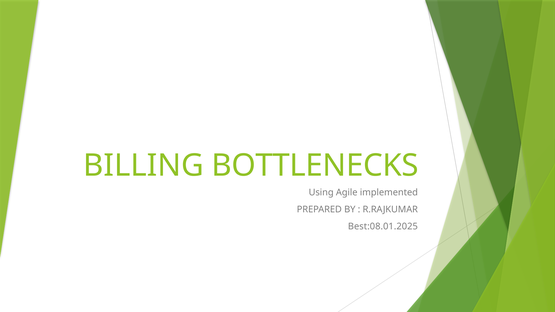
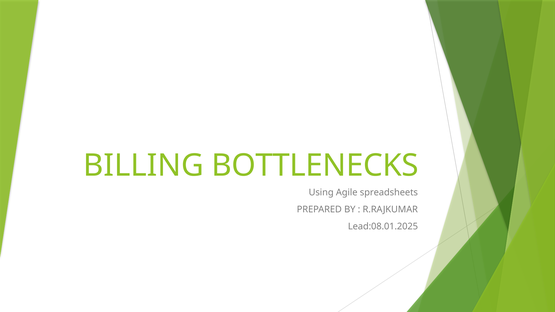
implemented: implemented -> spreadsheets
Best:08.01.2025: Best:08.01.2025 -> Lead:08.01.2025
